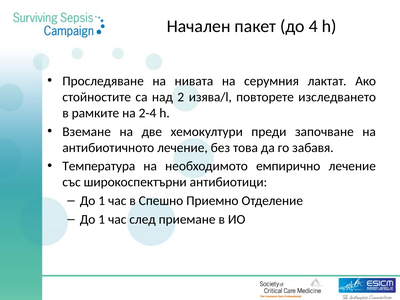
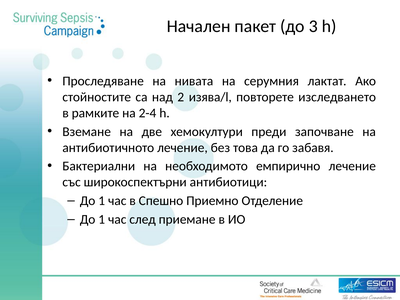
4: 4 -> 3
Температура: Температура -> Бактериални
